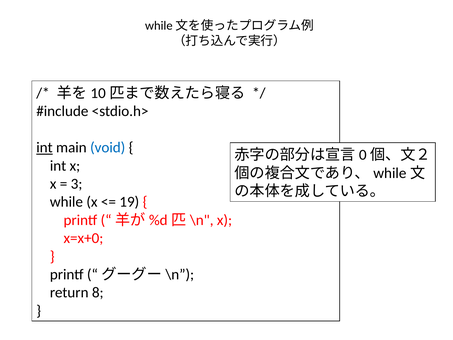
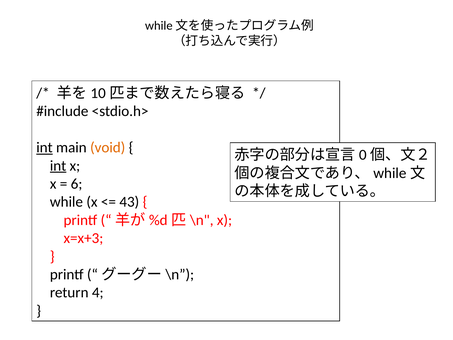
void colour: blue -> orange
int at (58, 166) underline: none -> present
3: 3 -> 6
19: 19 -> 43
x=x+0: x=x+0 -> x=x+3
8: 8 -> 4
